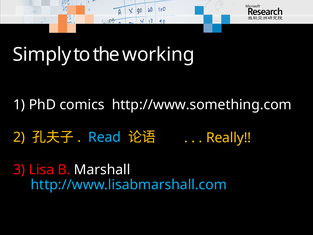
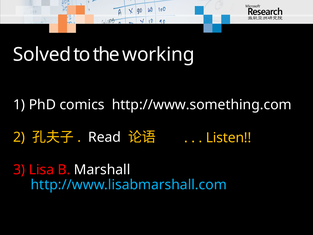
Simply: Simply -> Solved
Read colour: light blue -> white
Really: Really -> Listen
